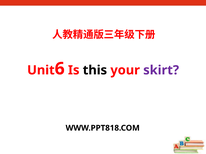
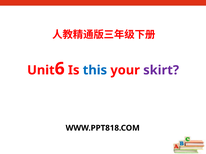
this colour: black -> blue
